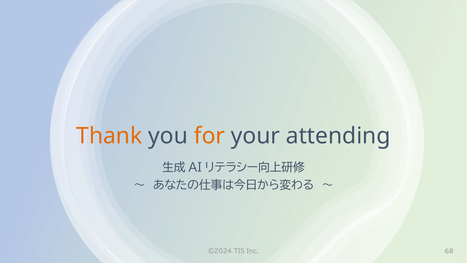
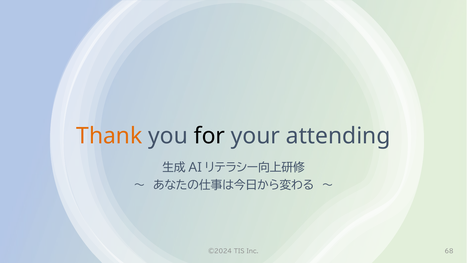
for colour: orange -> black
